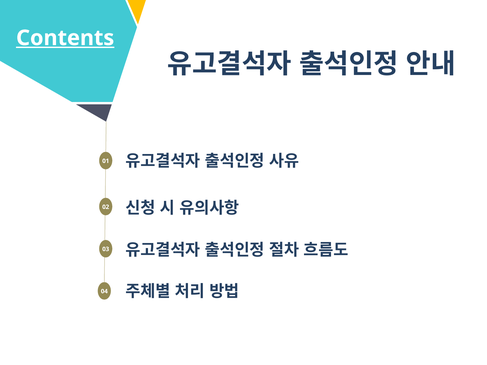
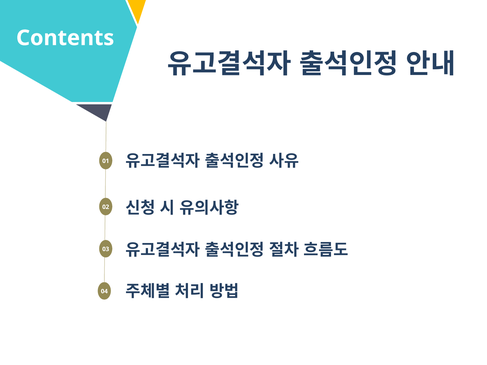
Contents underline: present -> none
